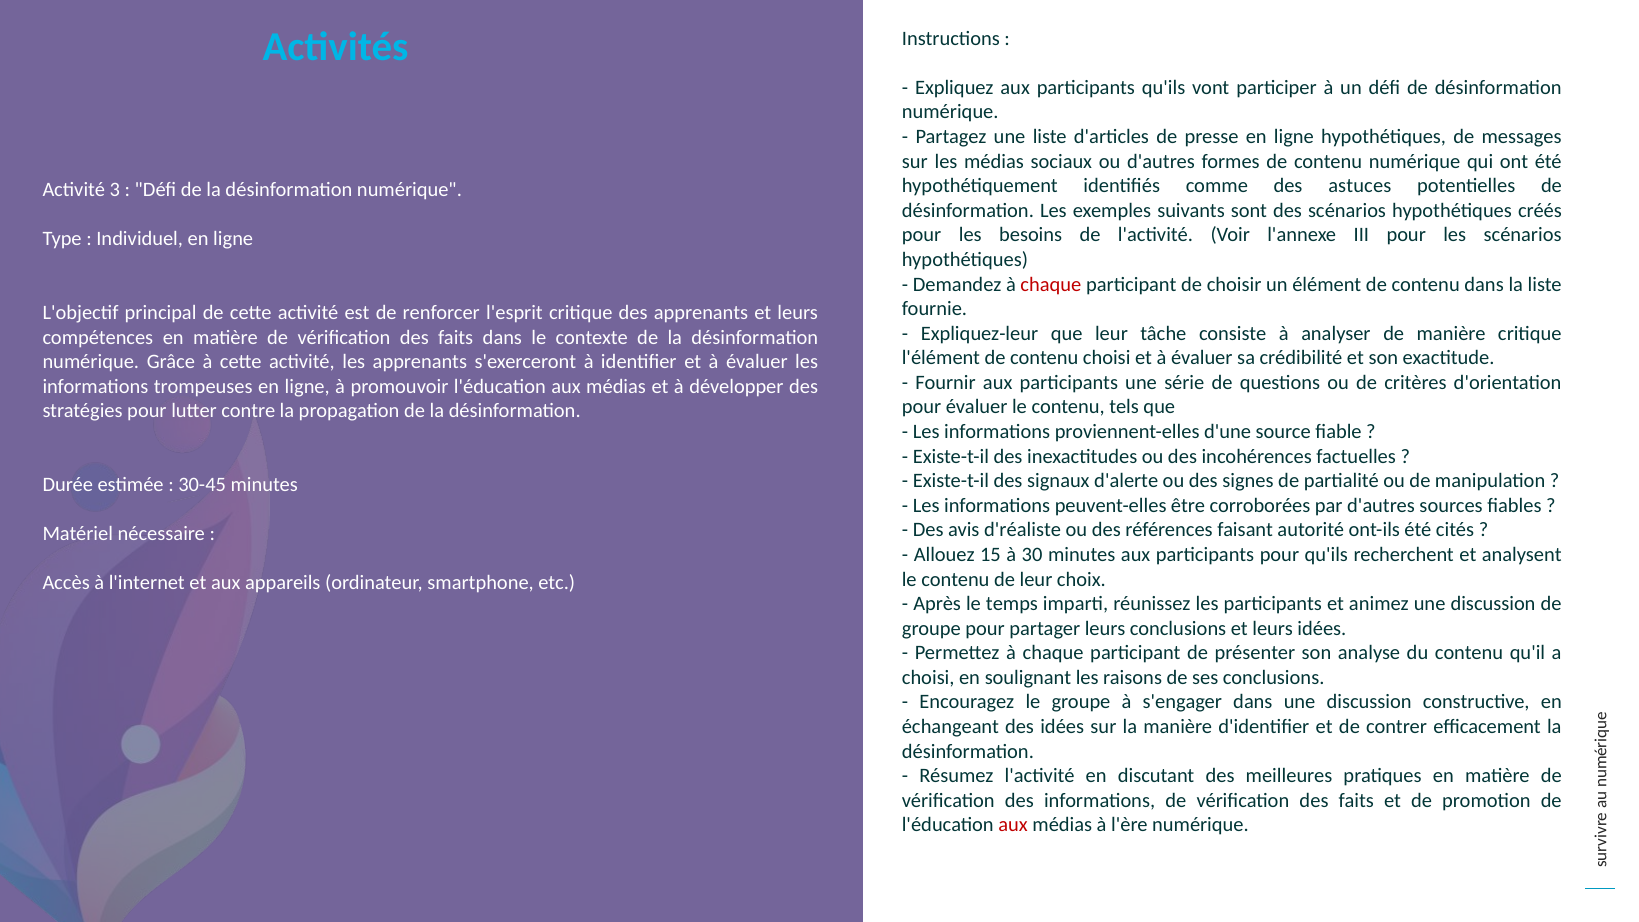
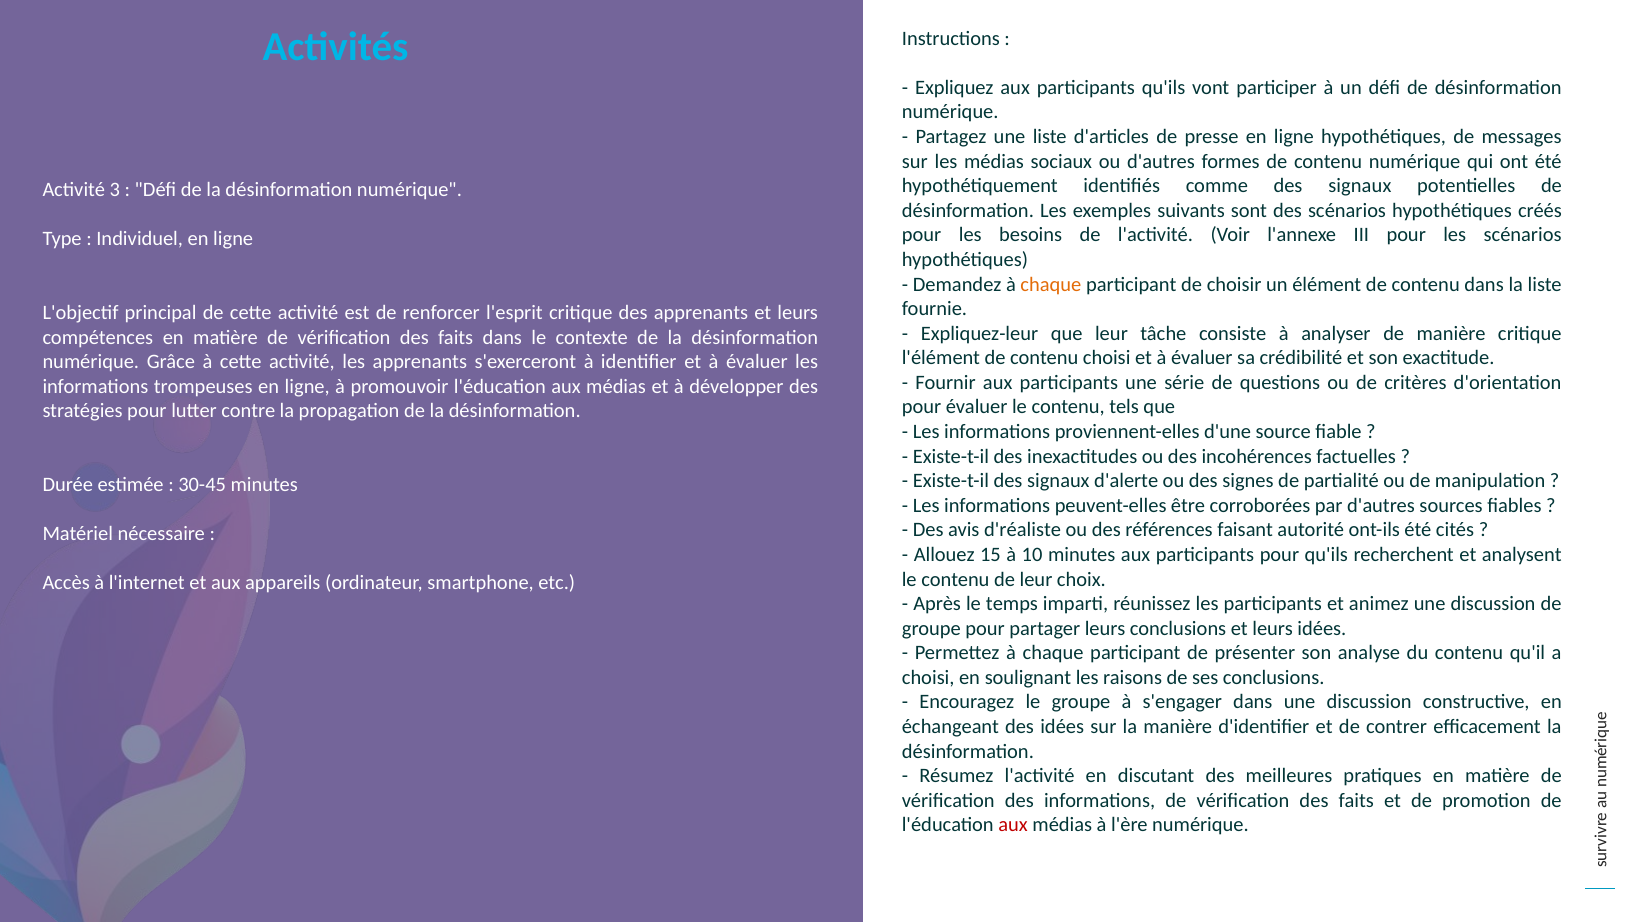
comme des astuces: astuces -> signaux
chaque at (1051, 284) colour: red -> orange
30: 30 -> 10
